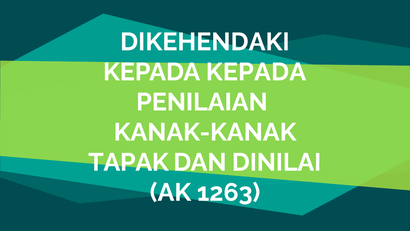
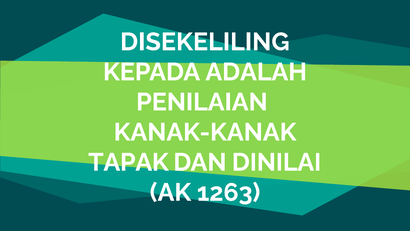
DIKEHENDAKI: DIKEHENDAKI -> DISEKELILING
KEPADA KEPADA: KEPADA -> ADALAH
